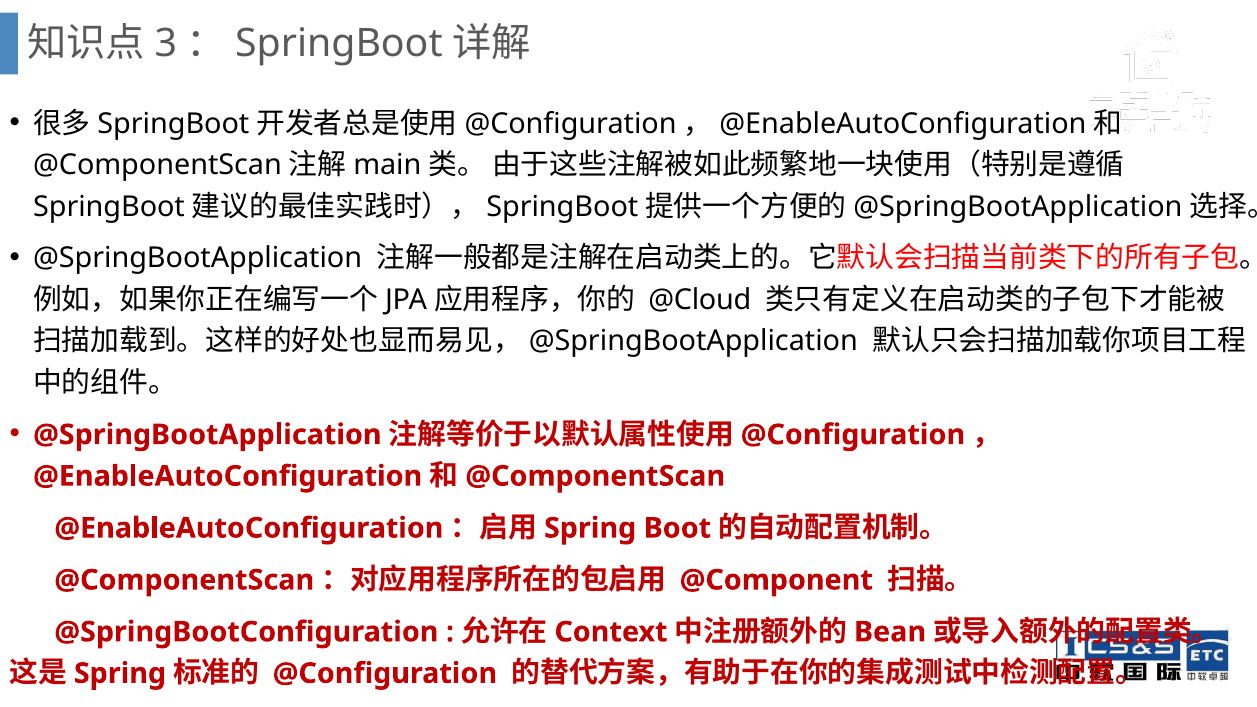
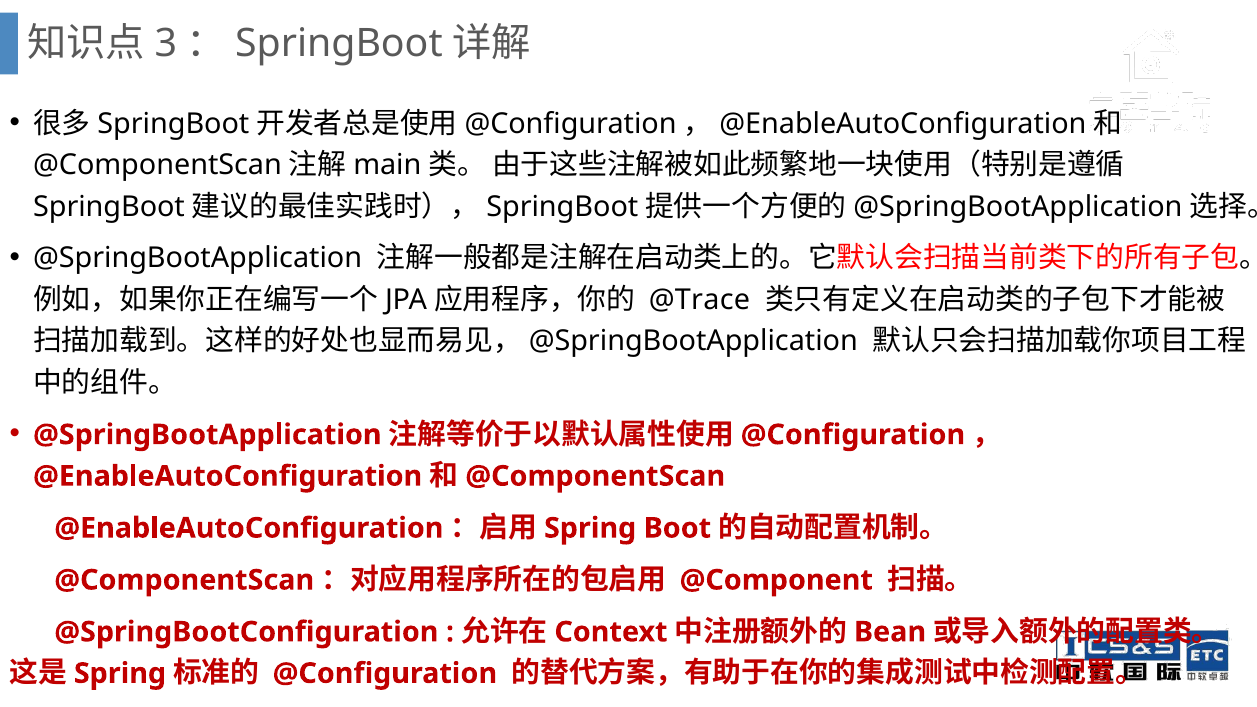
@Cloud: @Cloud -> @Trace
